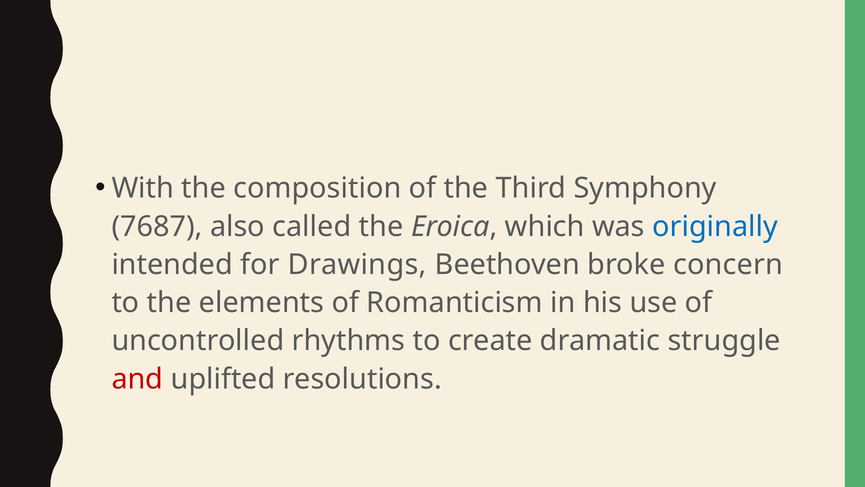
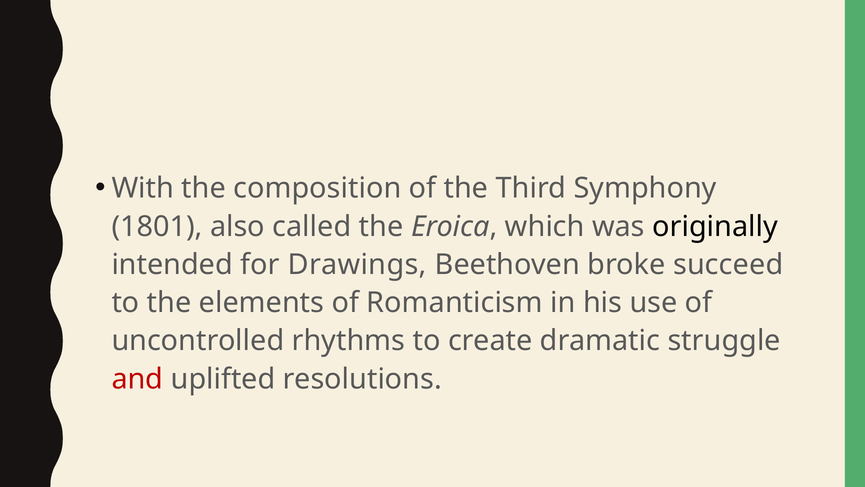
7687: 7687 -> 1801
originally colour: blue -> black
concern: concern -> succeed
